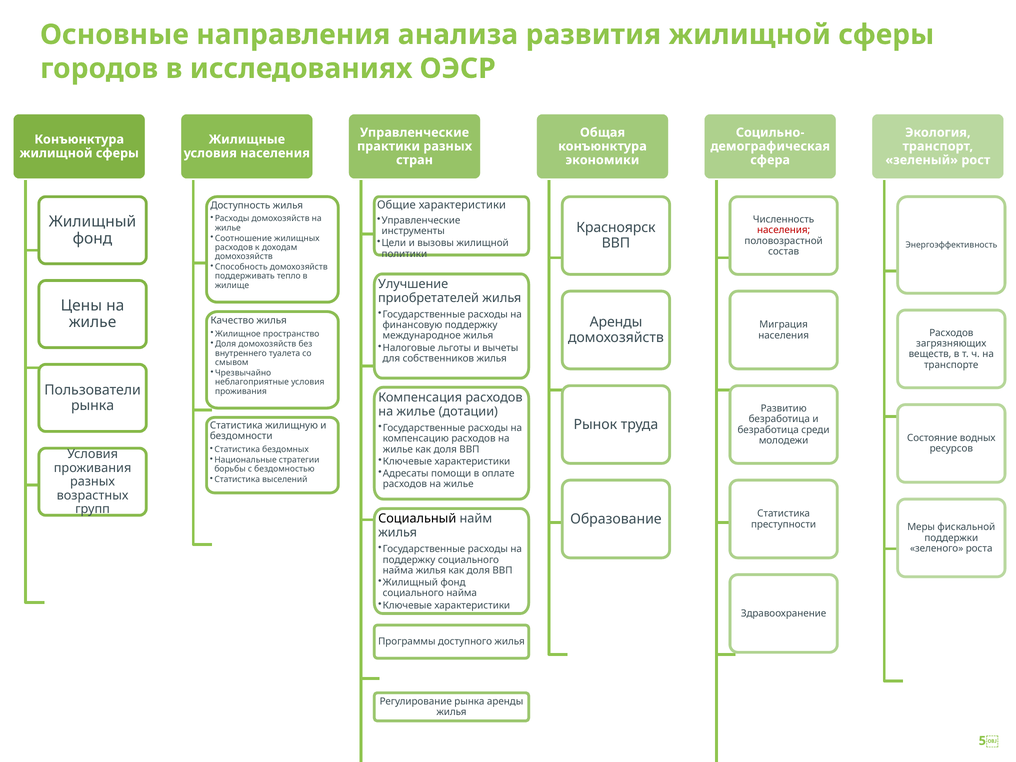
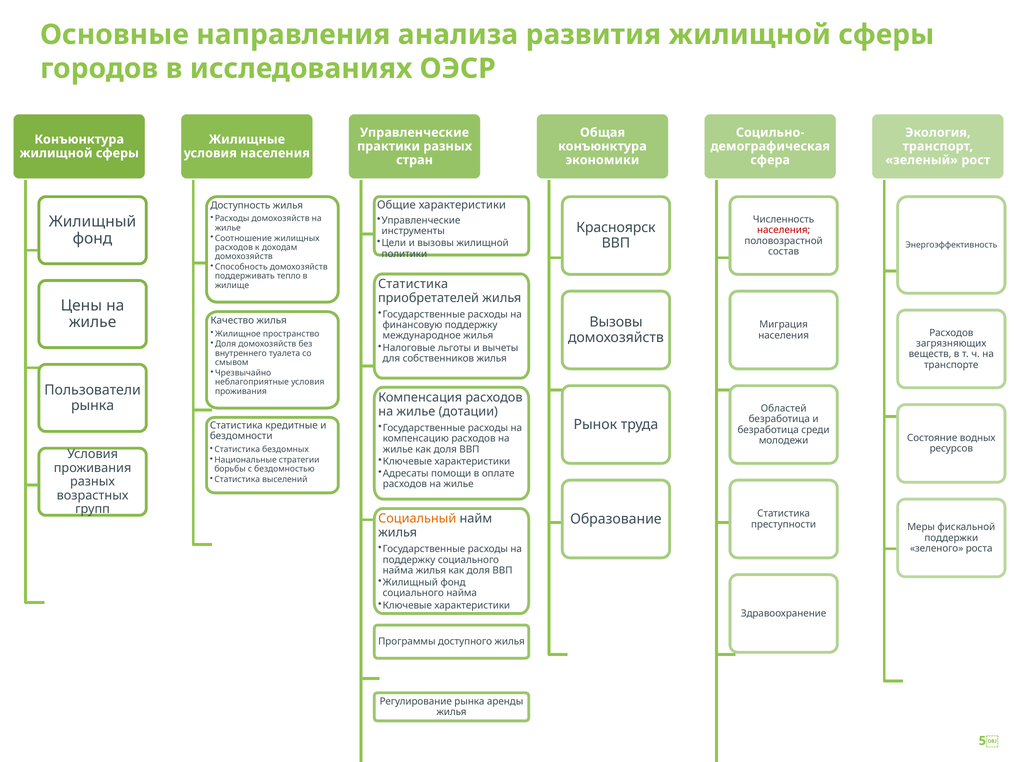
Улучшение at (413, 284): Улучшение -> Статистика
Аренды at (616, 322): Аренды -> Вызовы
Развитию: Развитию -> Областей
жилищную: жилищную -> кредитные
Социальный colour: black -> orange
